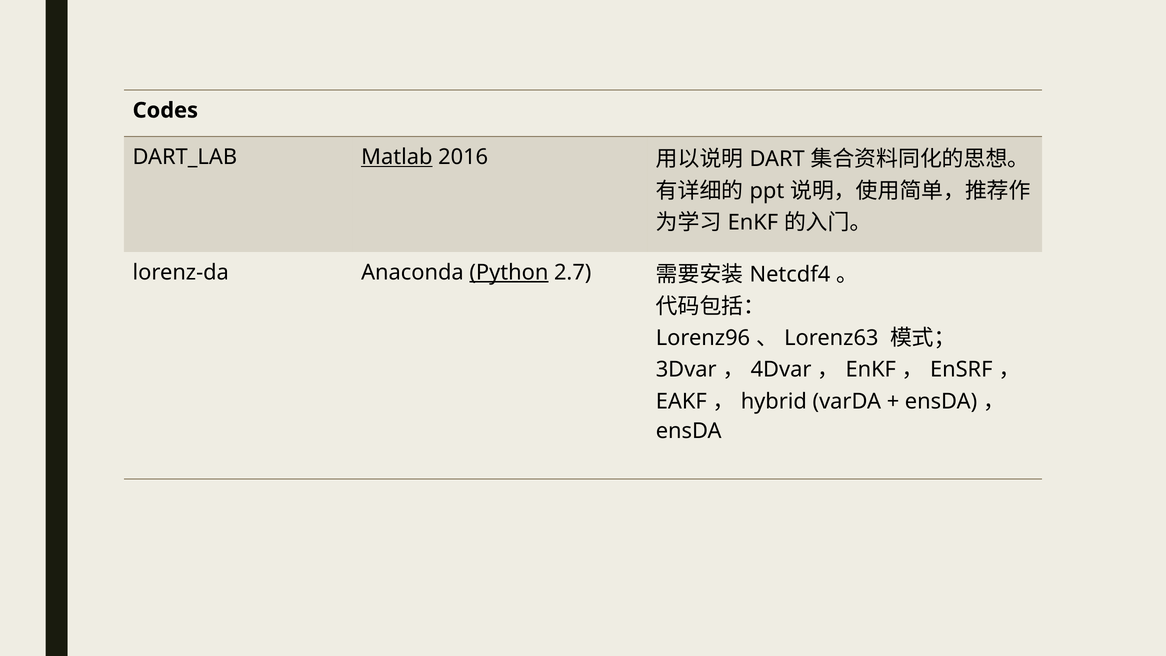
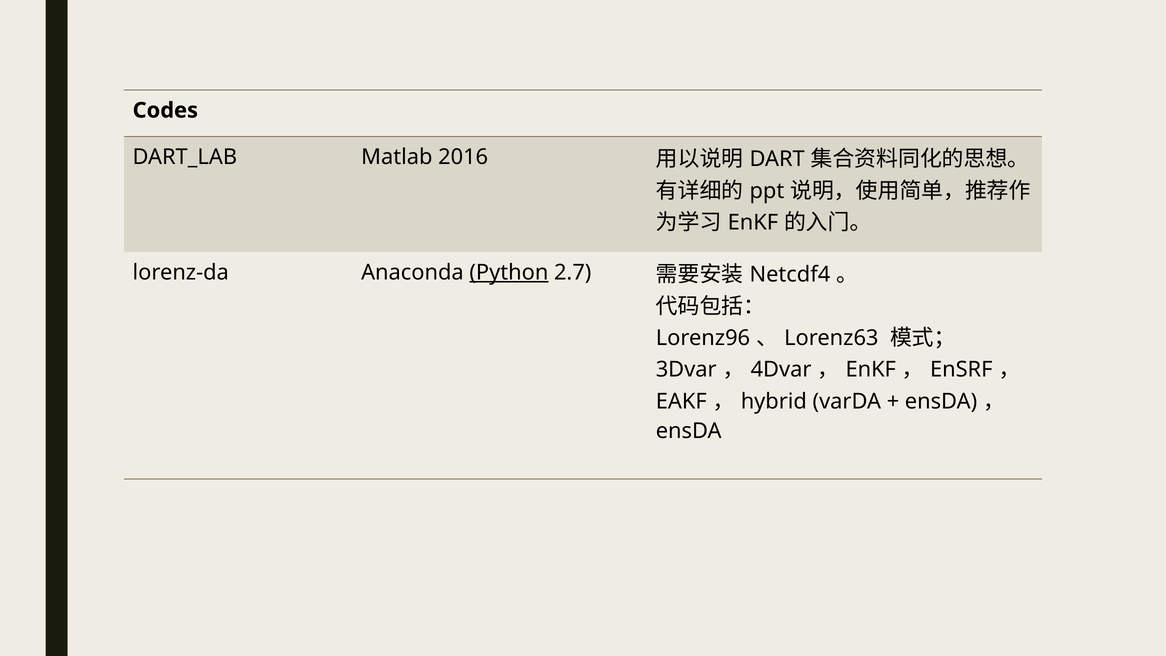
Matlab underline: present -> none
